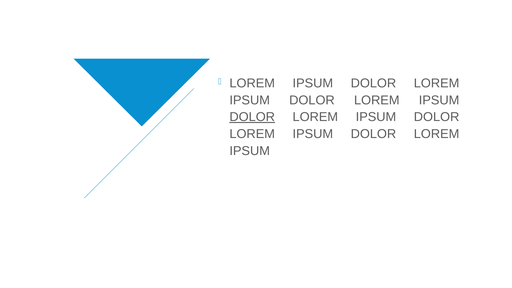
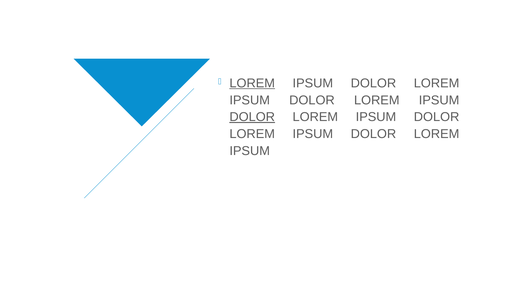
LOREM at (252, 83) underline: none -> present
